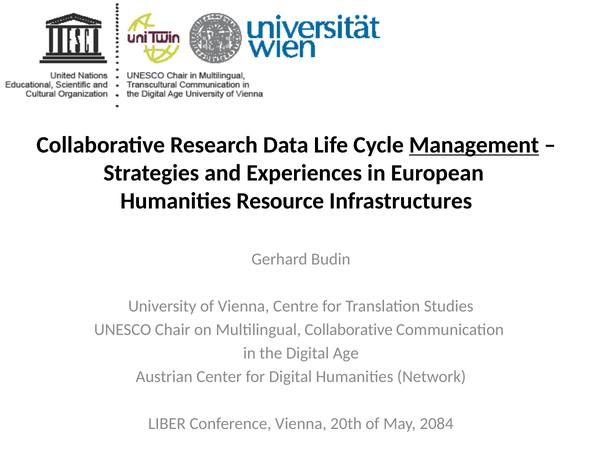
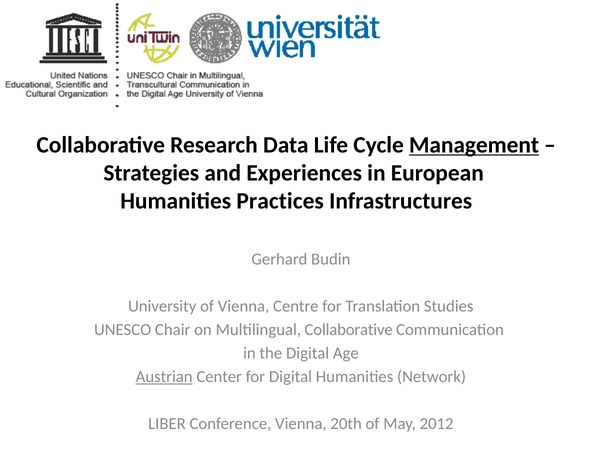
Resource: Resource -> Practices
Austrian underline: none -> present
2084: 2084 -> 2012
